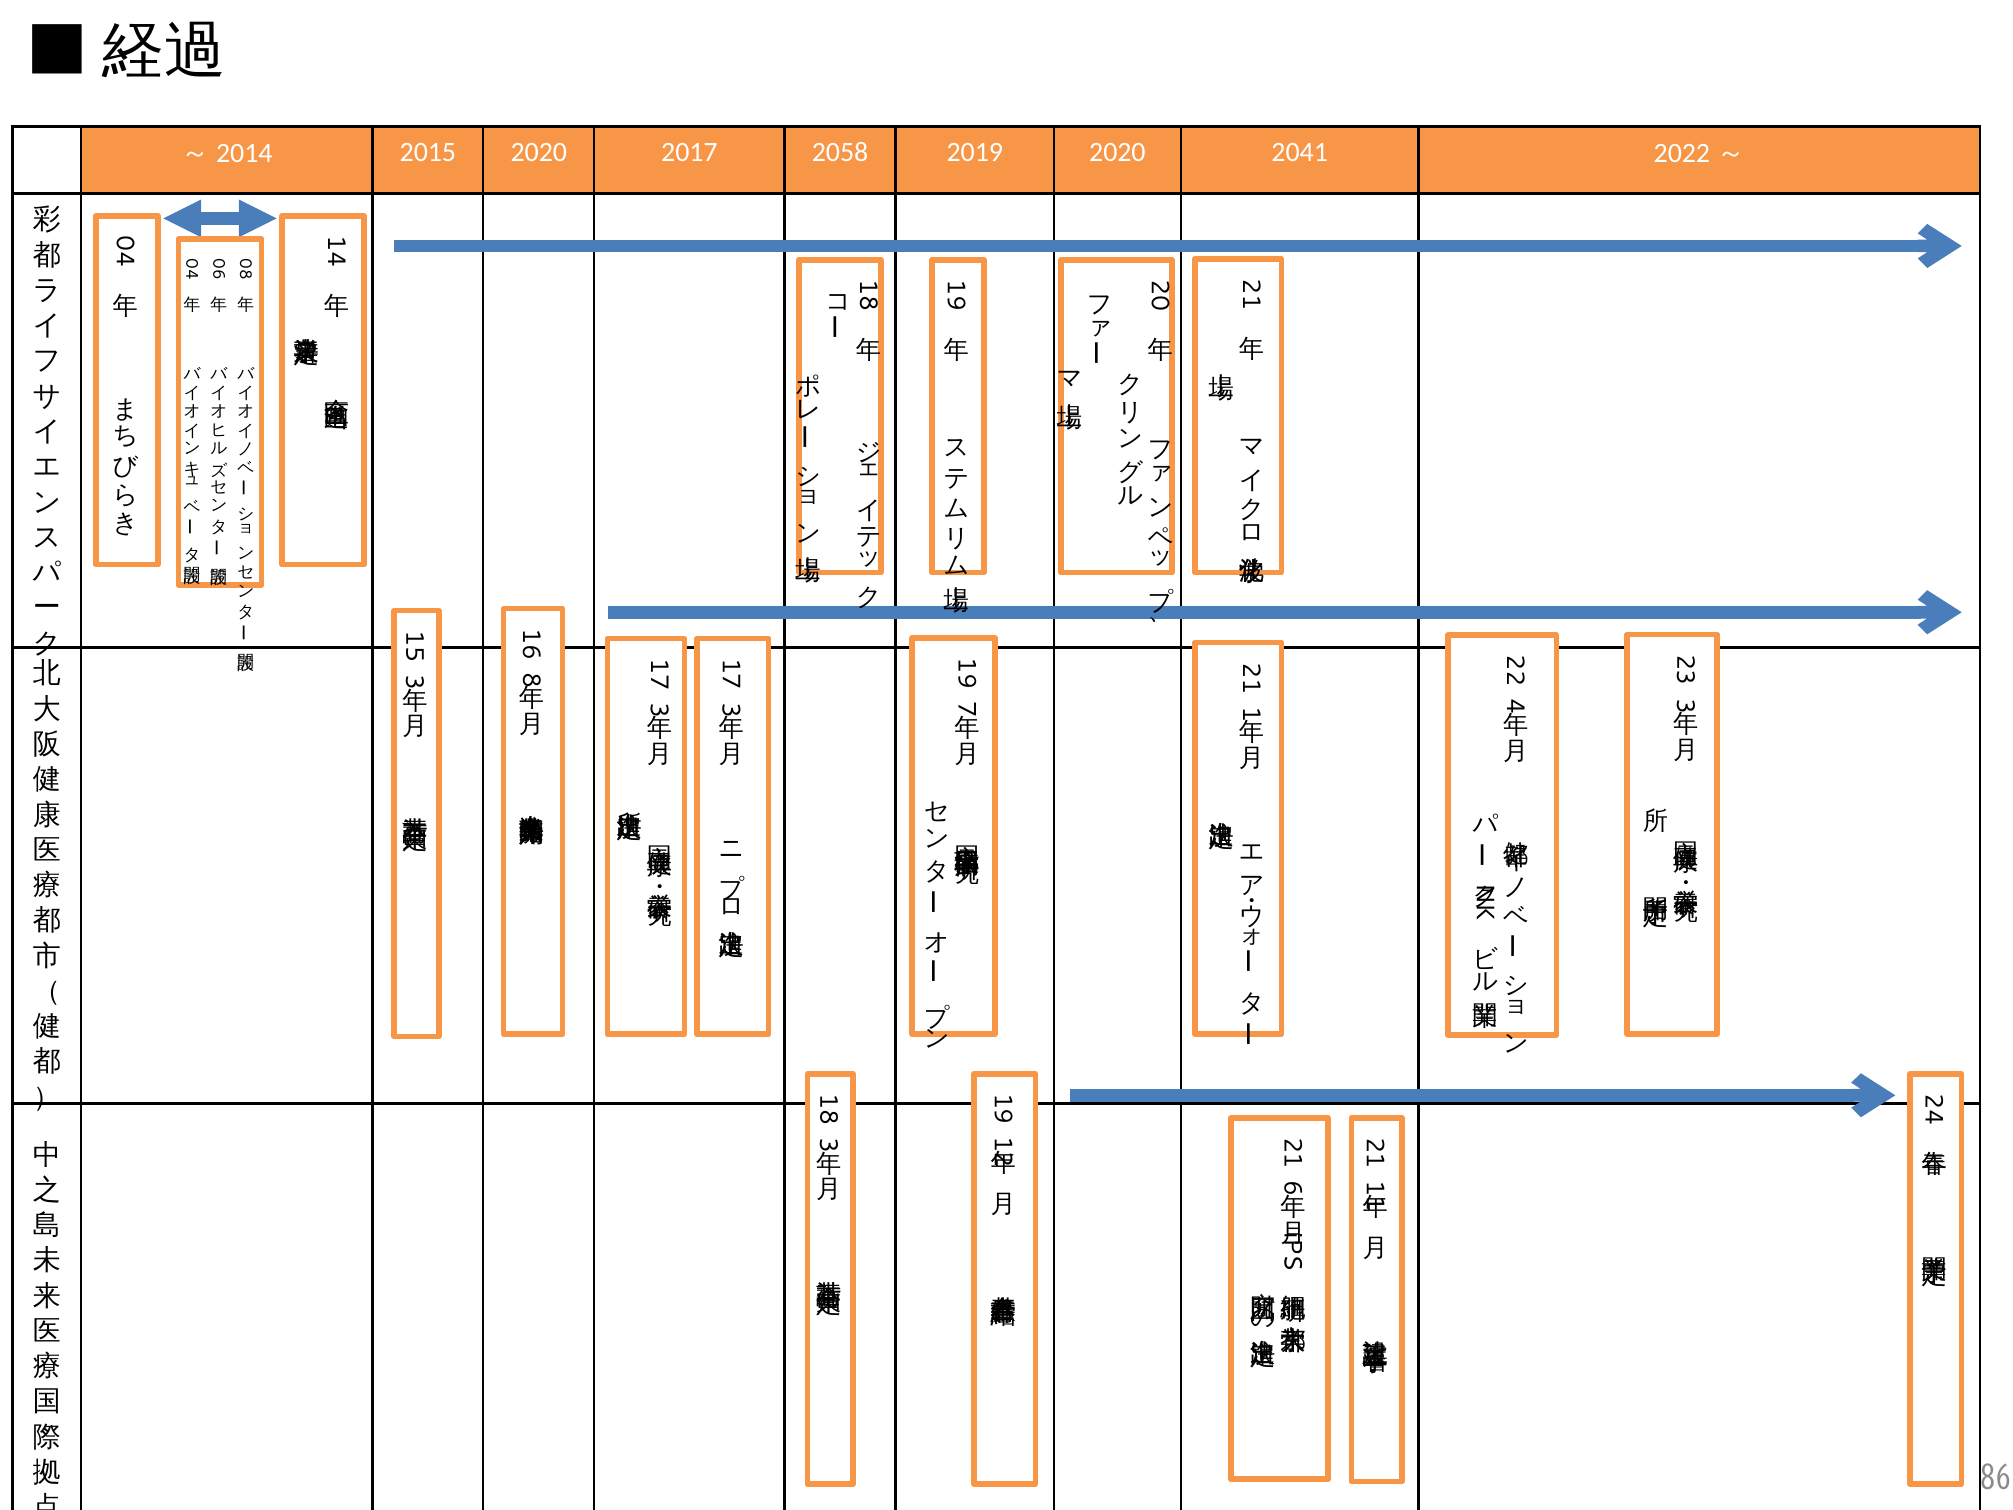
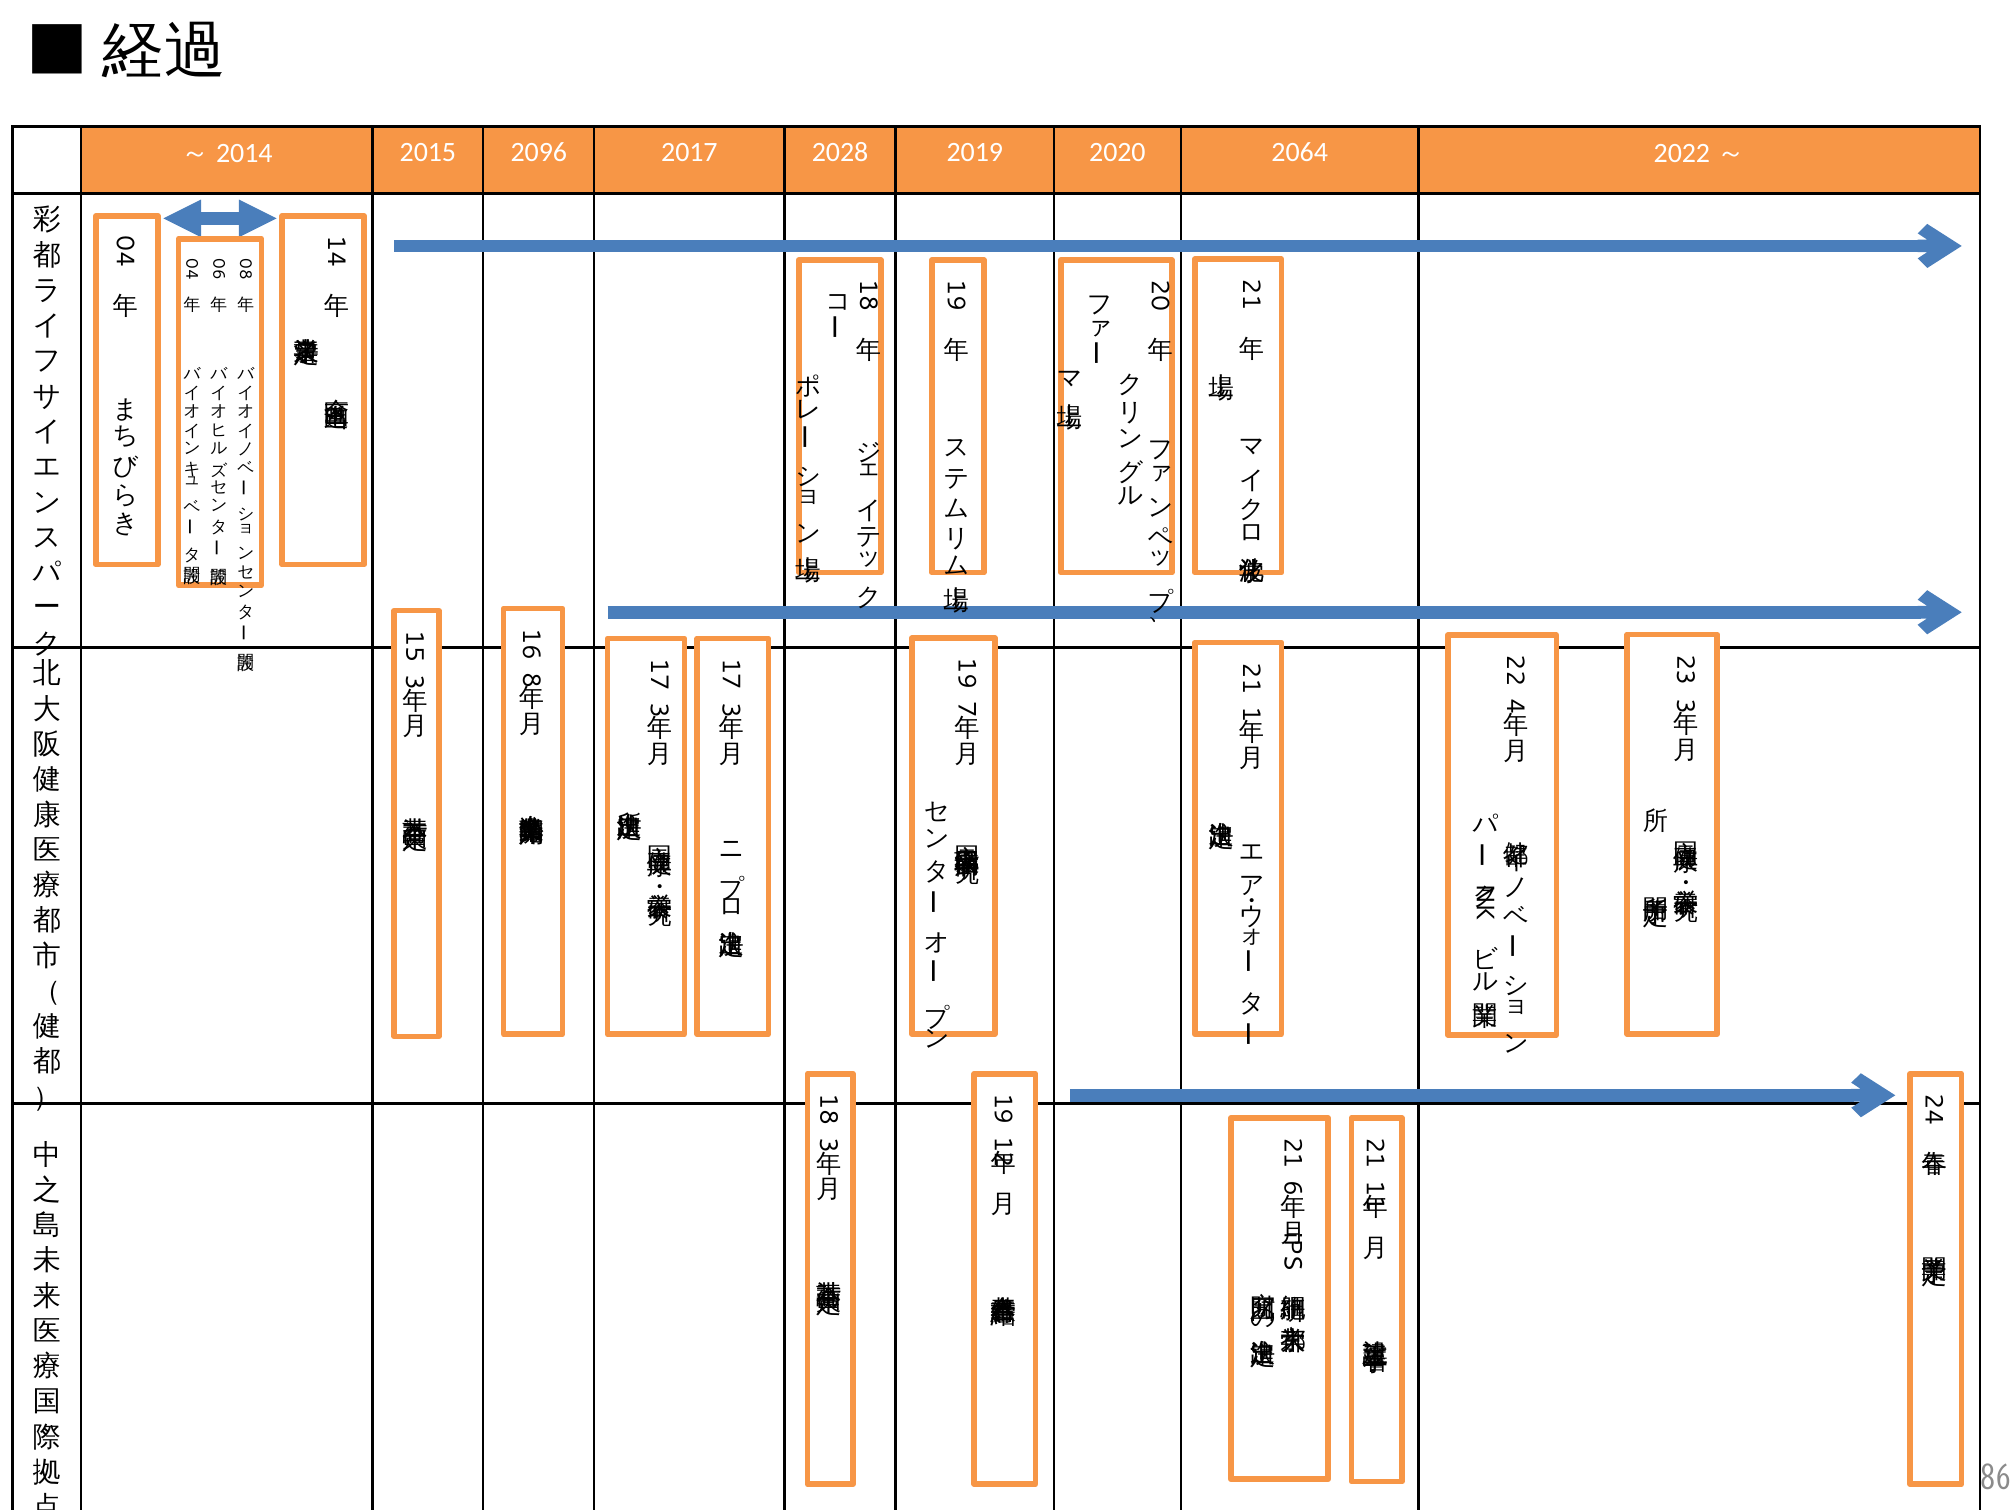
2015 2020: 2020 -> 2096
2058: 2058 -> 2028
2041: 2041 -> 2064
